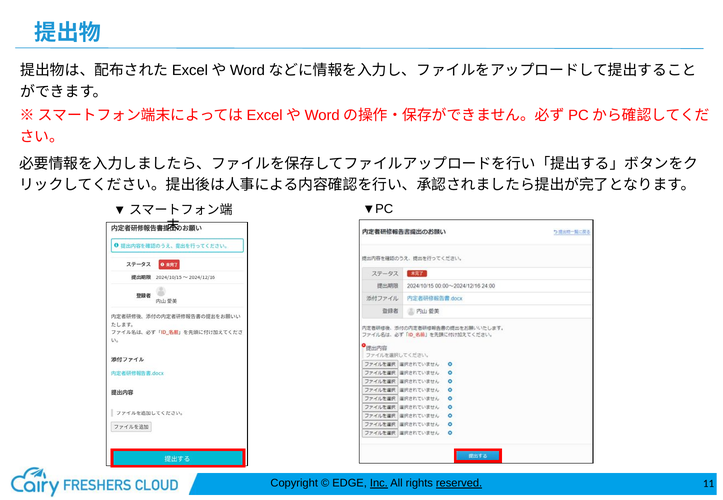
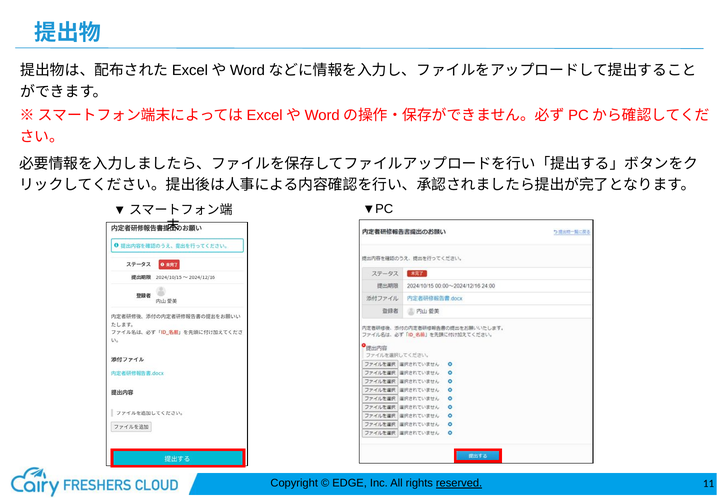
Inc underline: present -> none
